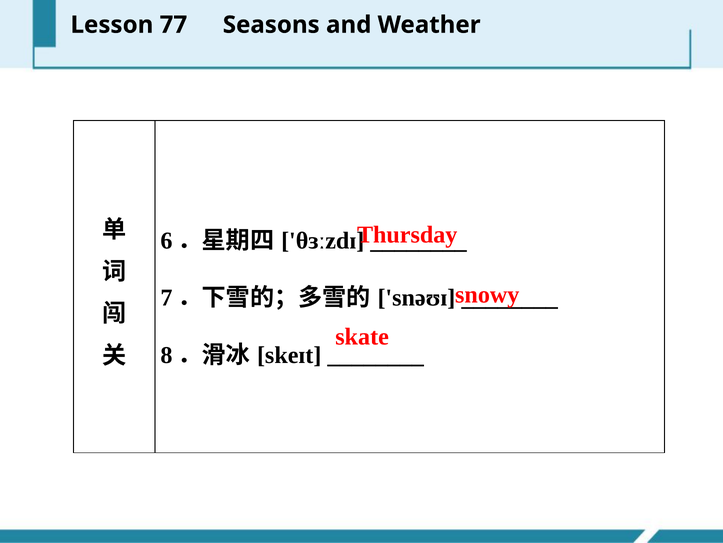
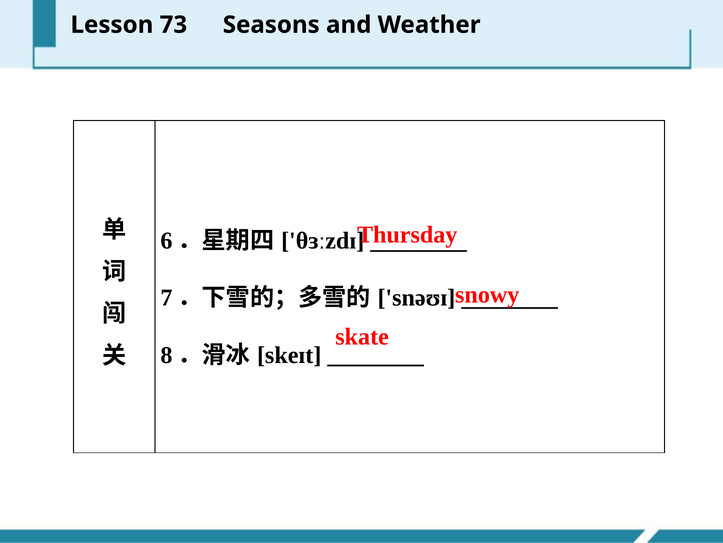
77: 77 -> 73
